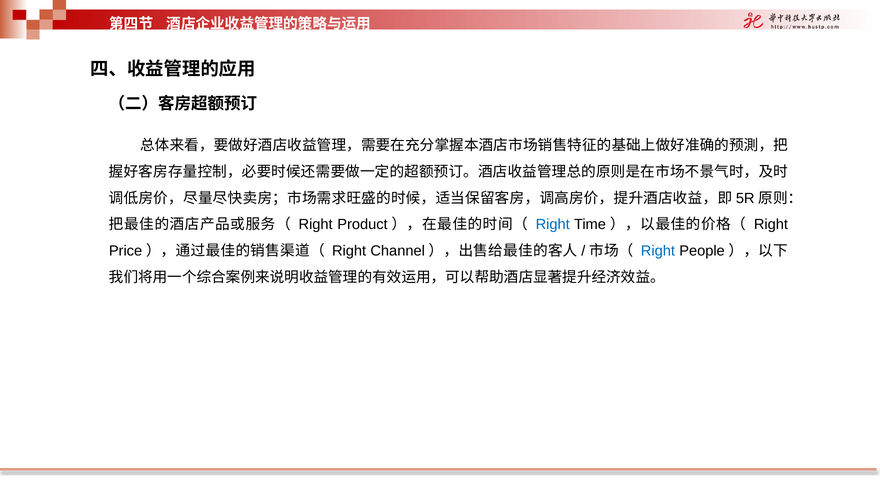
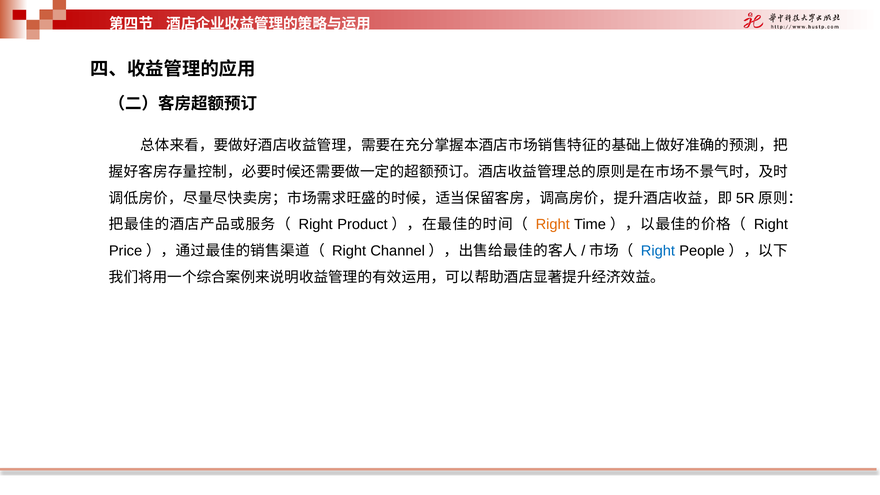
Right at (553, 225) colour: blue -> orange
